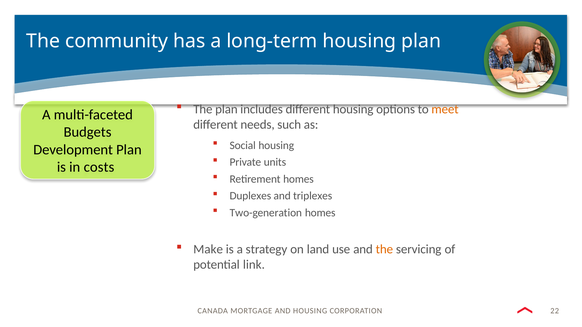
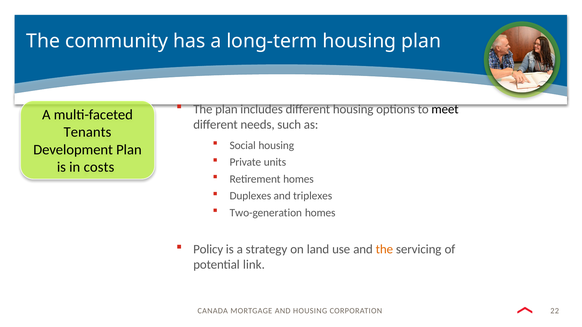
meet colour: orange -> black
Budgets: Budgets -> Tenants
Make: Make -> Policy
